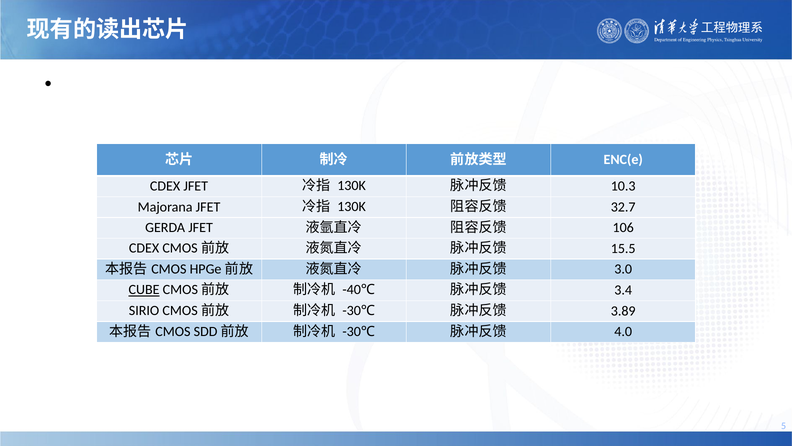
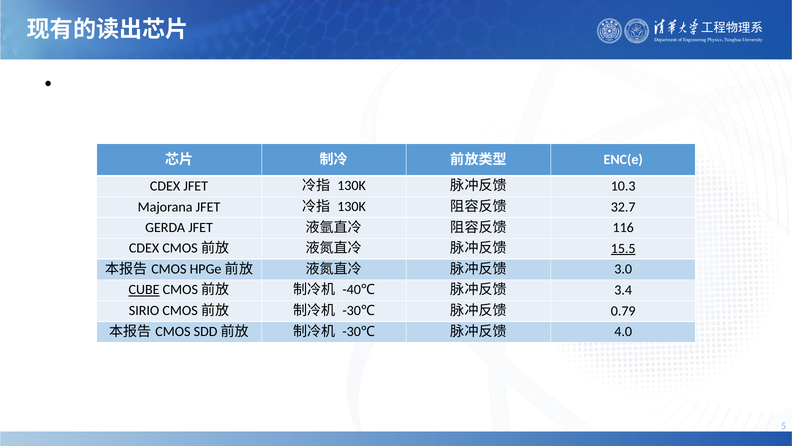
106: 106 -> 116
15.5 underline: none -> present
3.89: 3.89 -> 0.79
